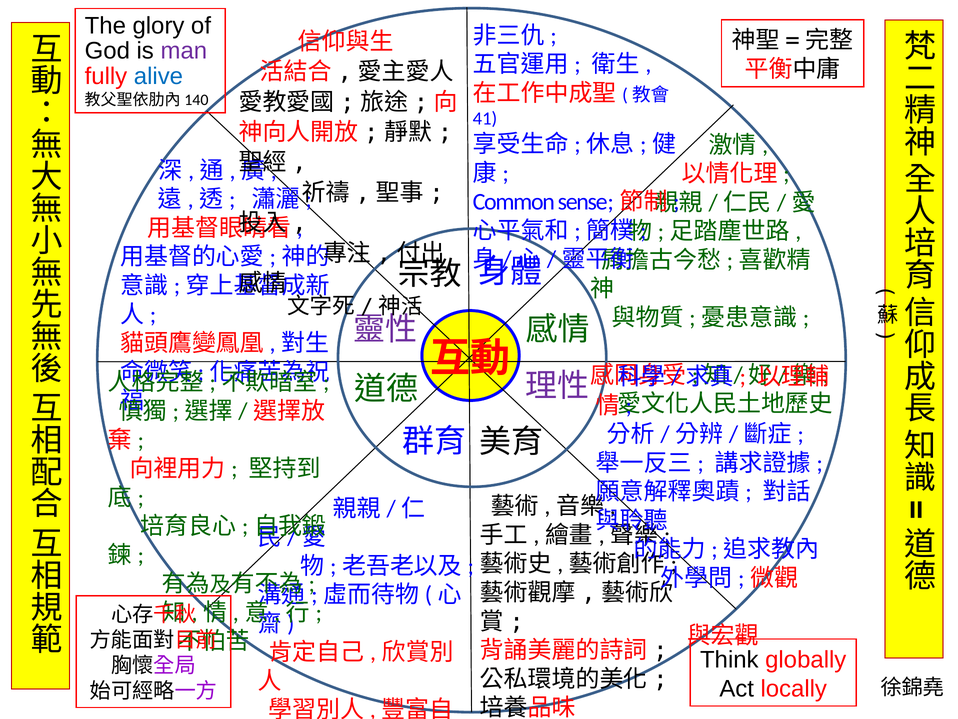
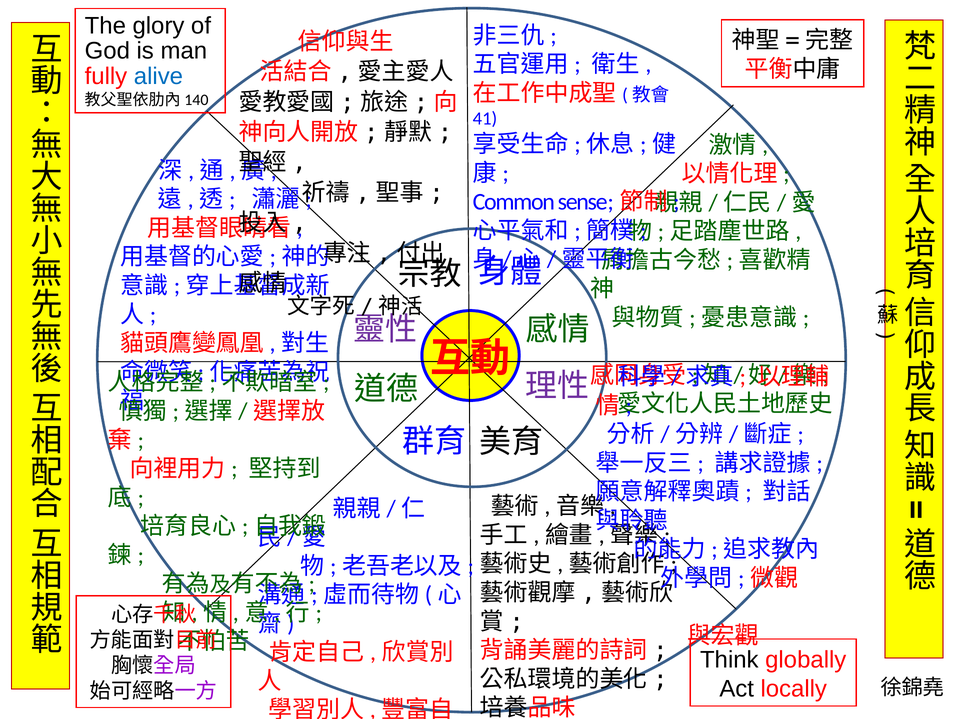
man colour: purple -> black
